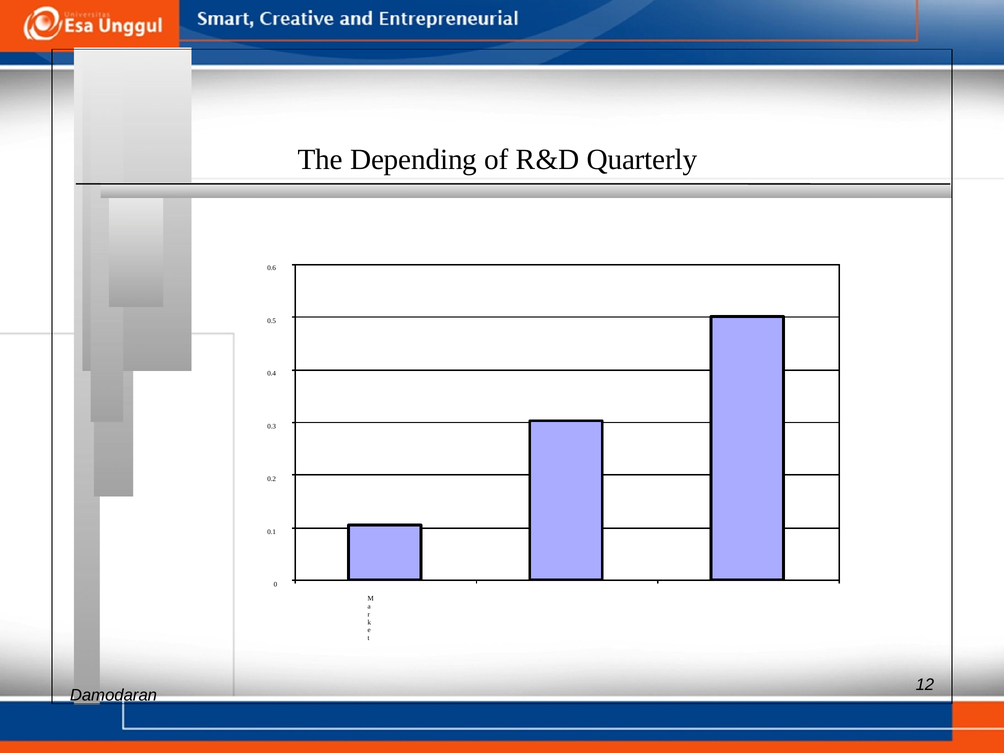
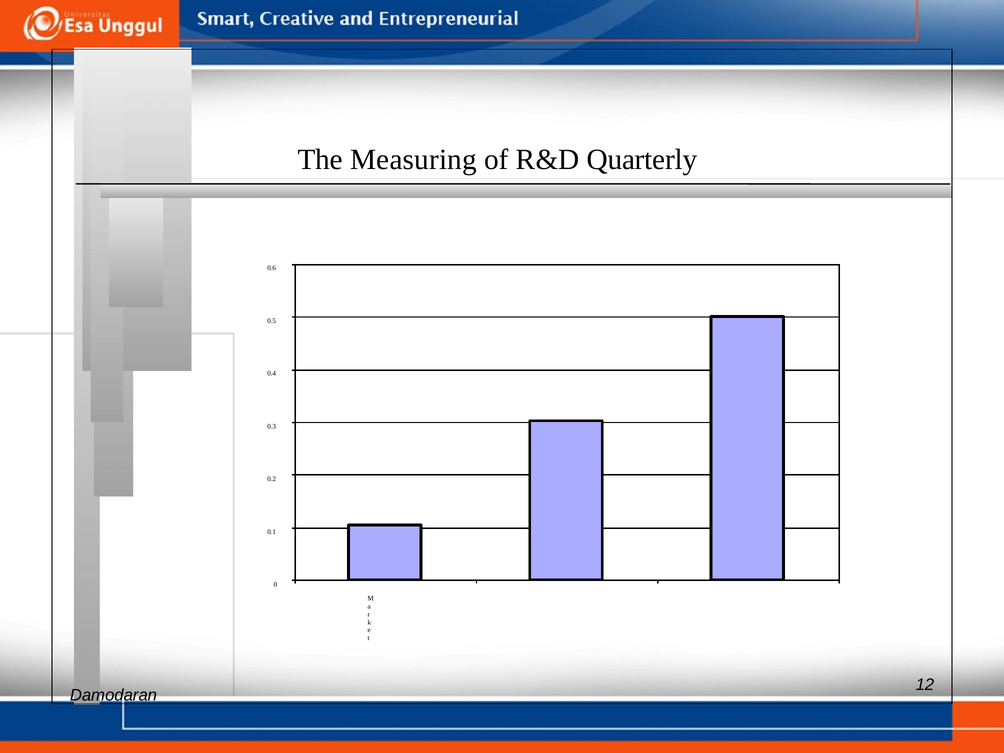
Depending: Depending -> Measuring
